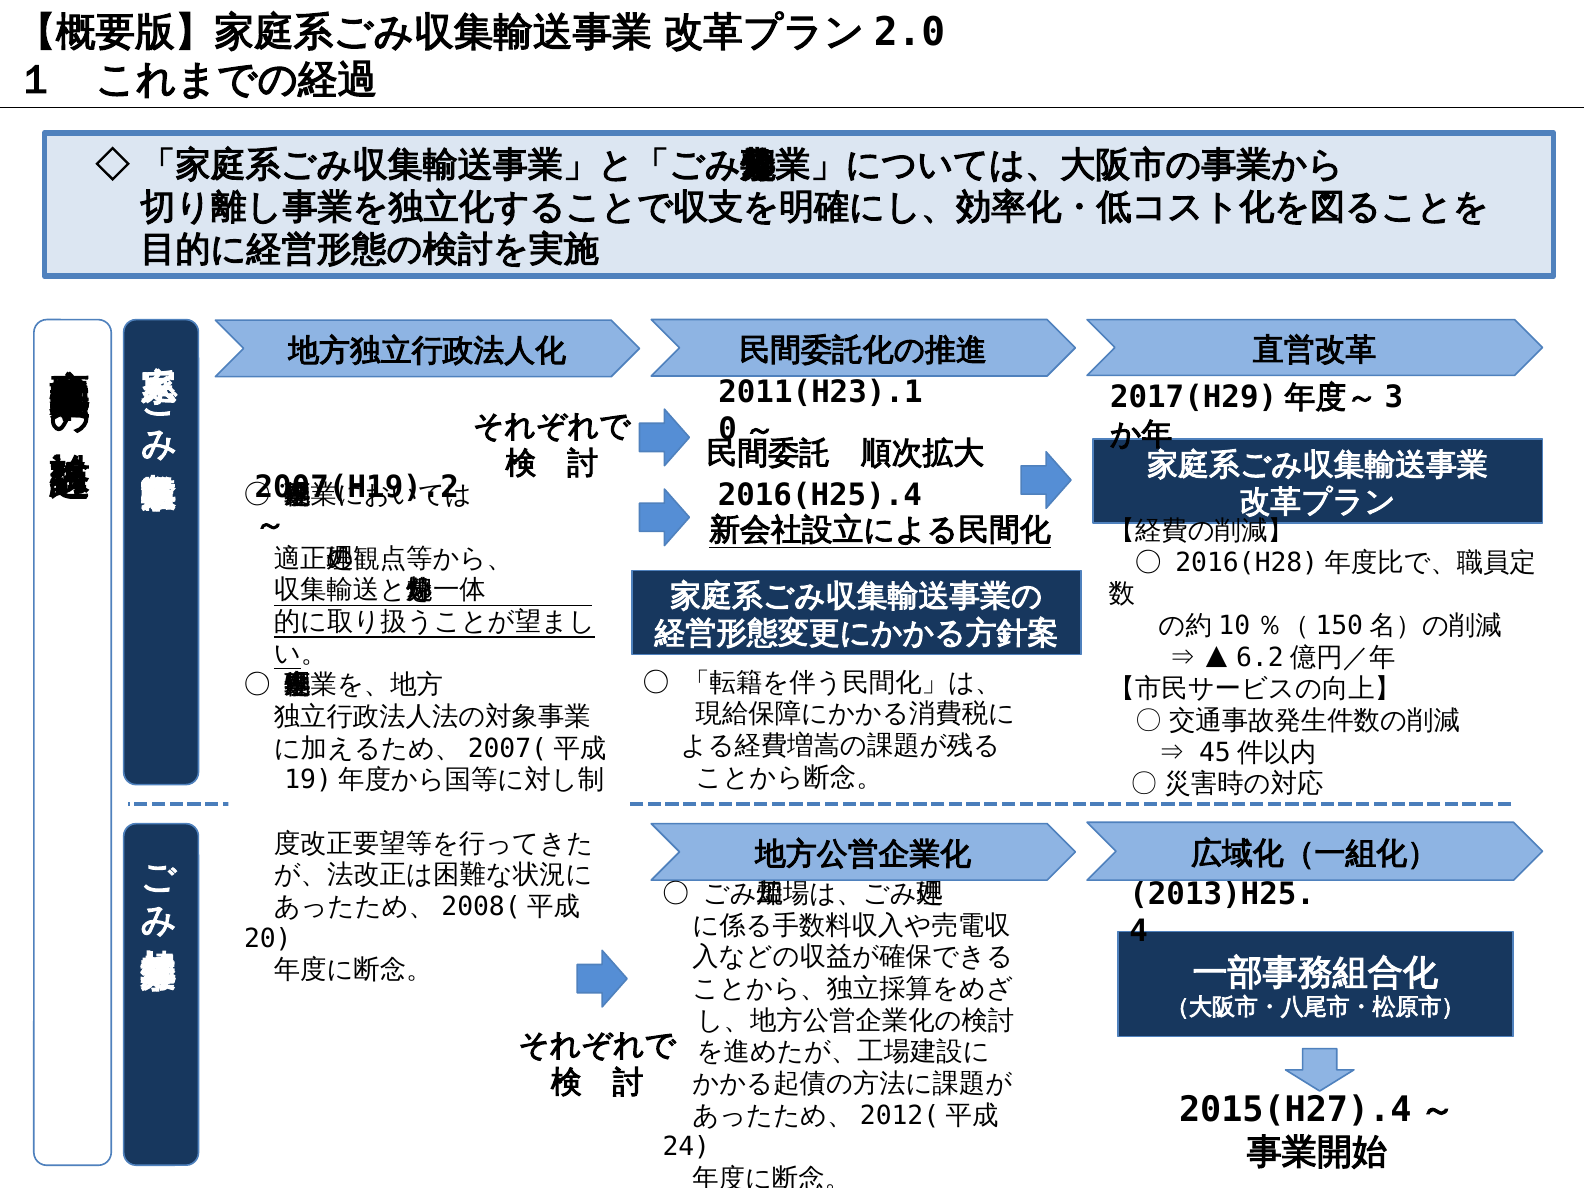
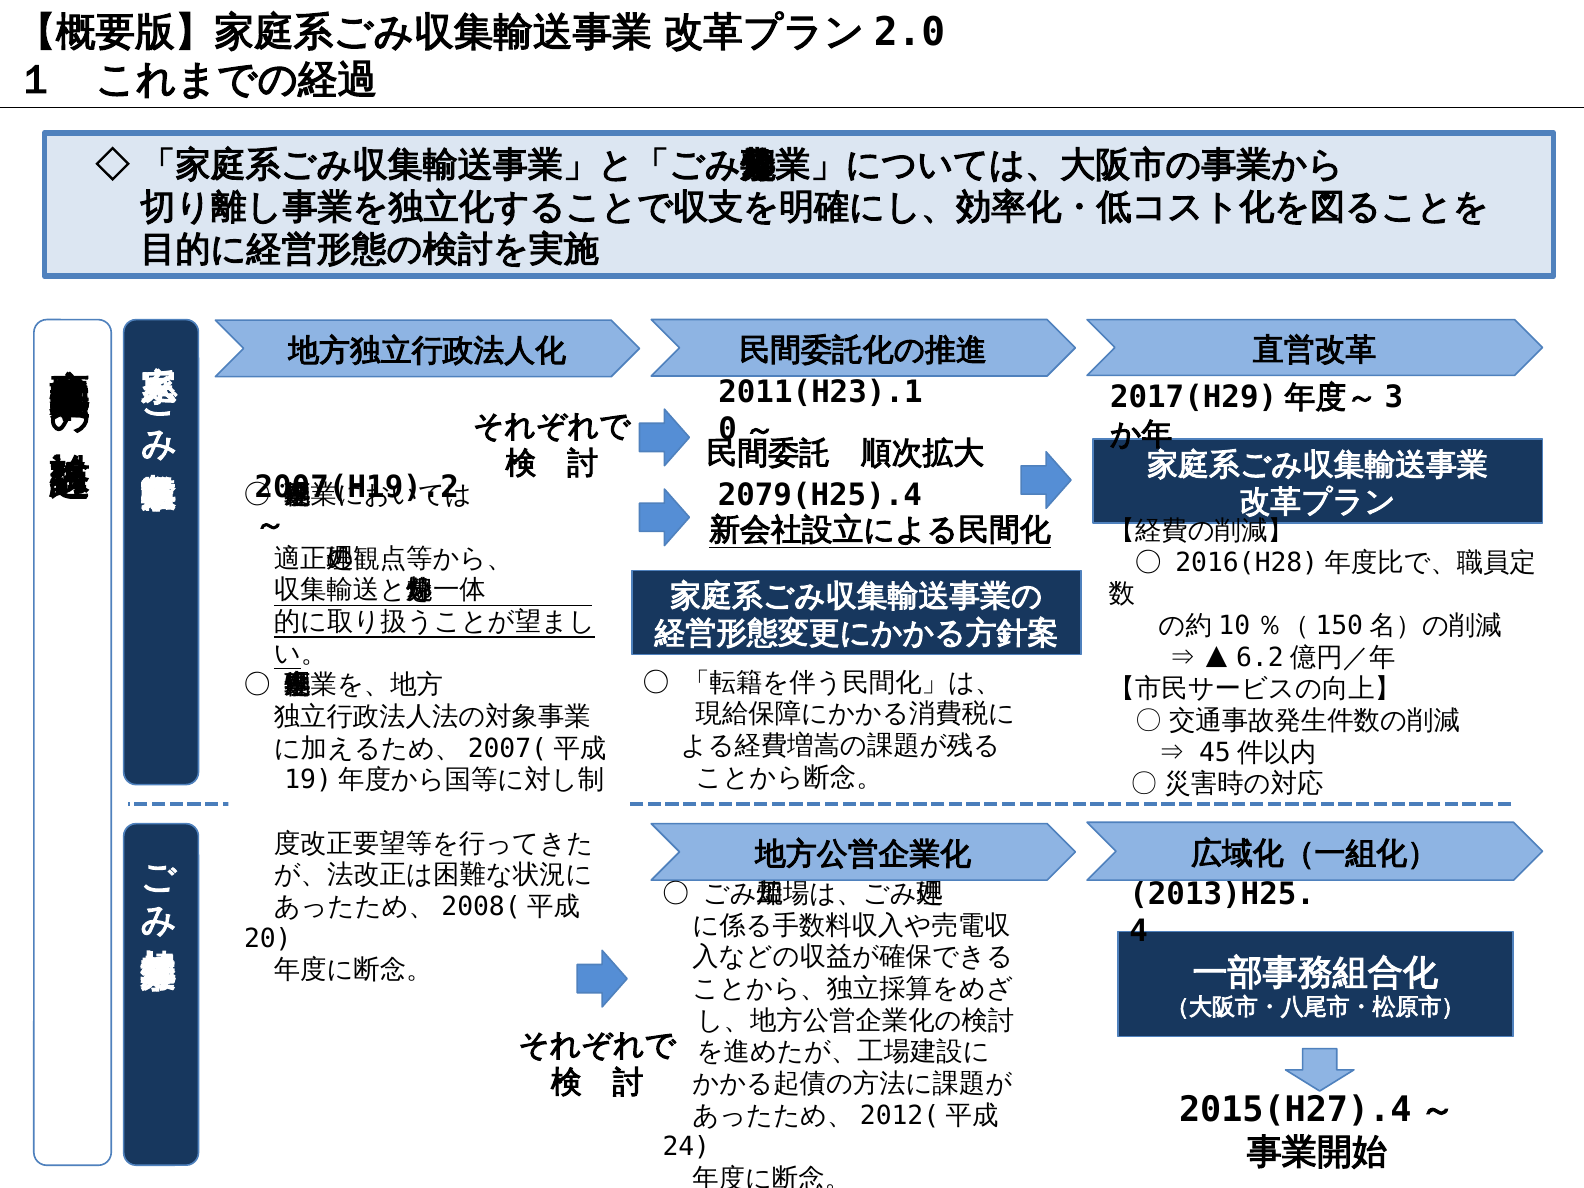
2016(H25).4: 2016(H25).4 -> 2079(H25).4
